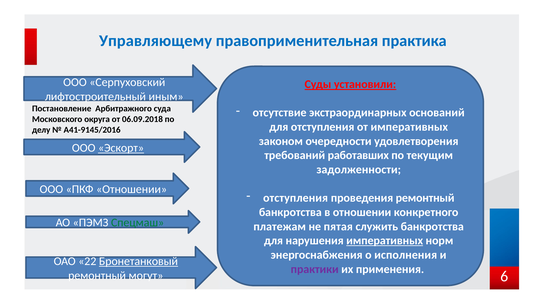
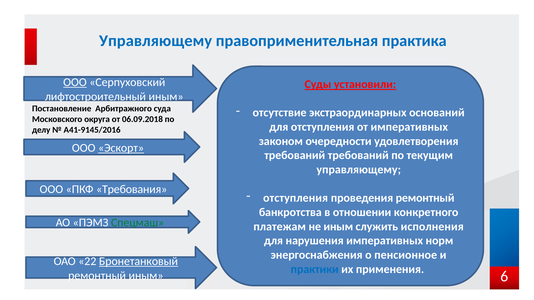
ООО at (75, 82) underline: none -> present
требований работавших: работавших -> требований
задолженности at (359, 170): задолженности -> управляющему
ПКФ Отношении: Отношении -> Требования
не пятая: пятая -> иным
служить банкротства: банкротства -> исполнения
императивных at (385, 241) underline: present -> none
исполнения: исполнения -> пенсионное
практики colour: purple -> blue
ремонтный могут: могут -> иным
